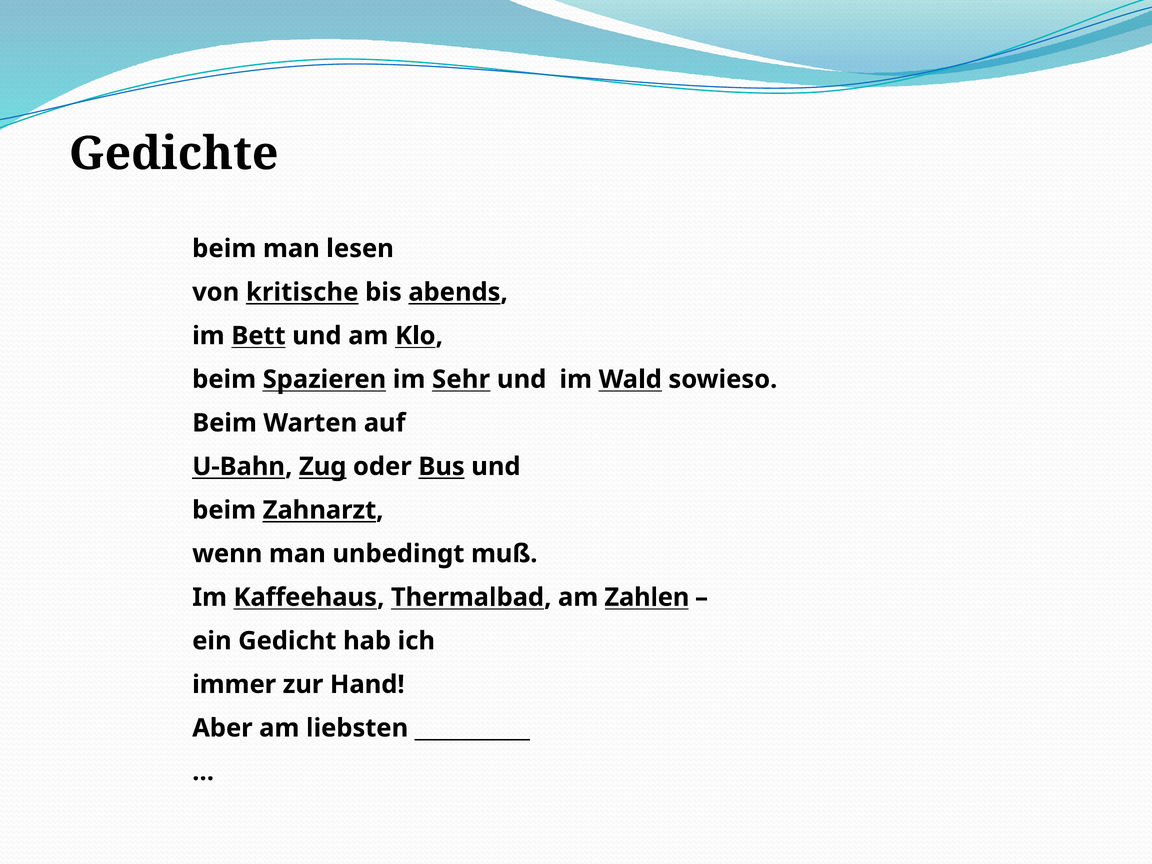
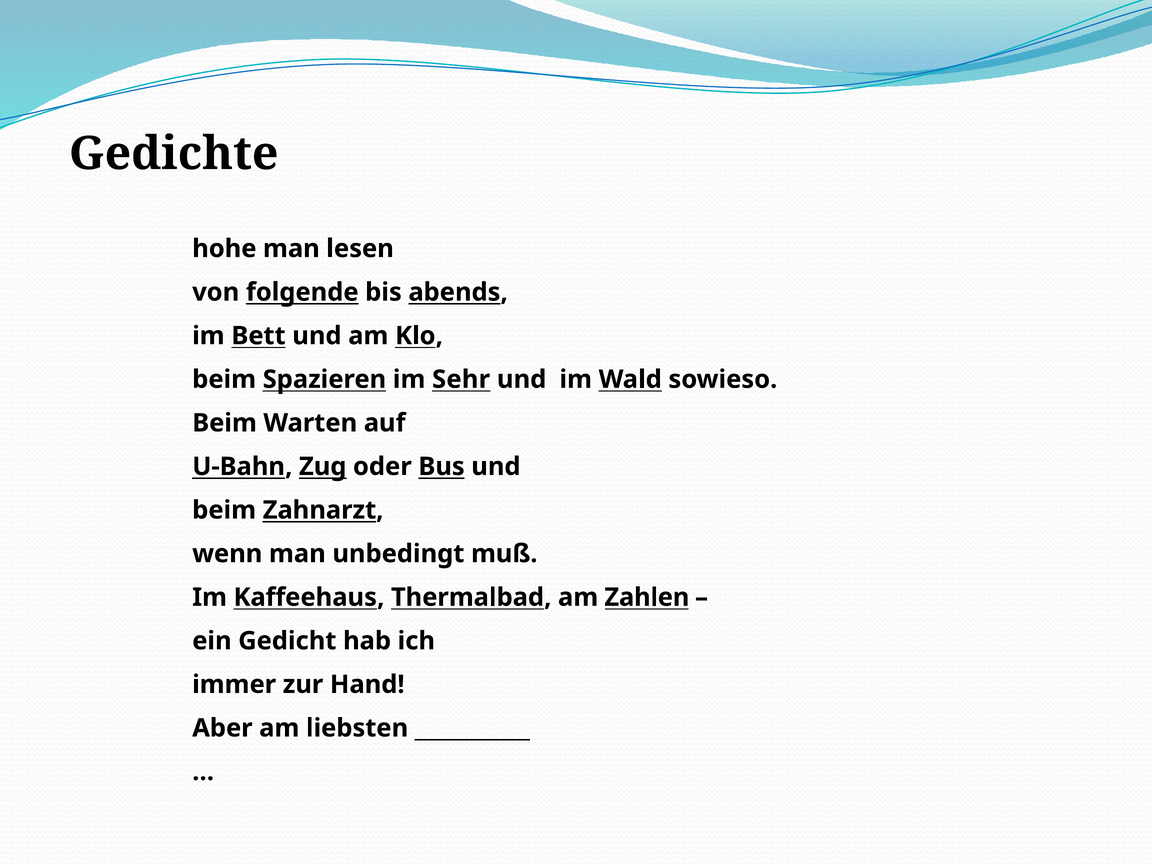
beim at (224, 249): beim -> hohe
kritische: kritische -> folgende
